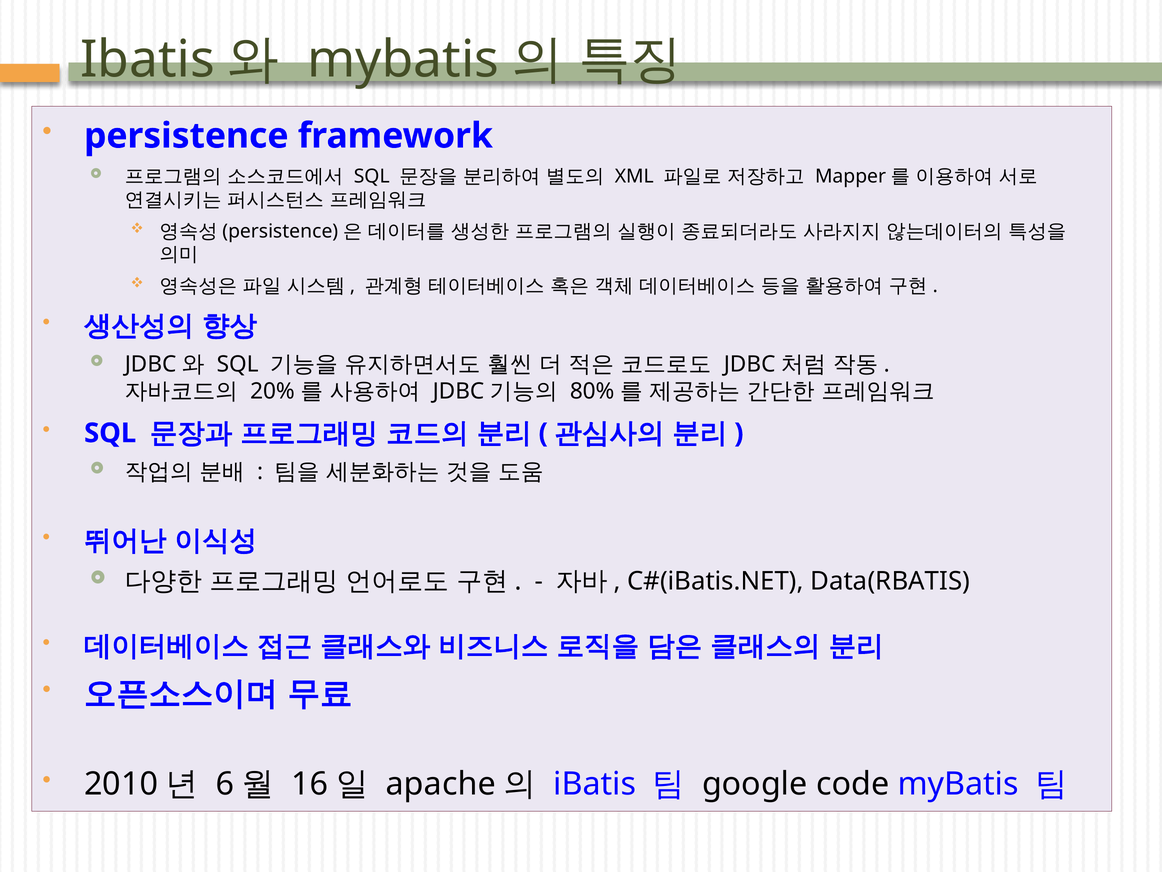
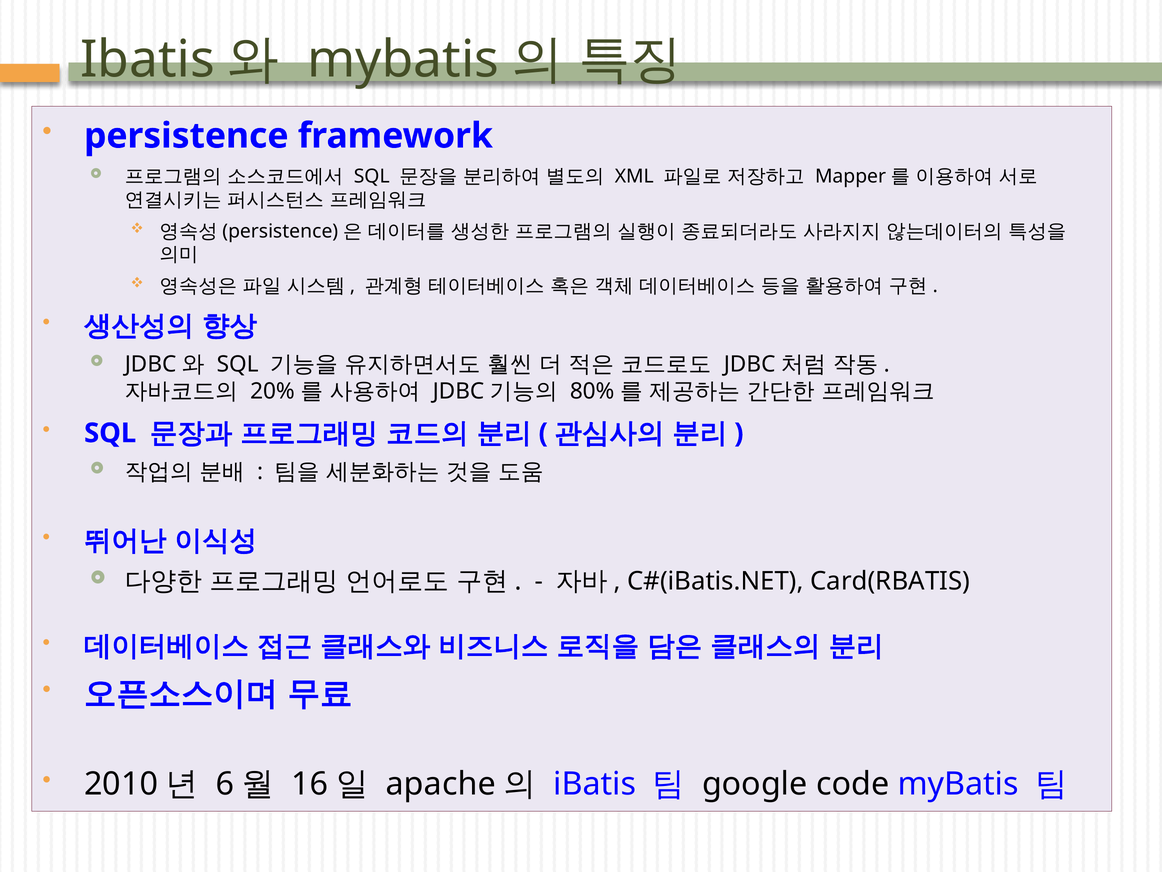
Data(RBATIS: Data(RBATIS -> Card(RBATIS
